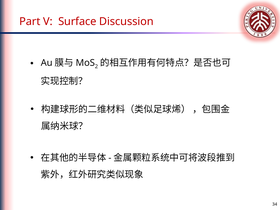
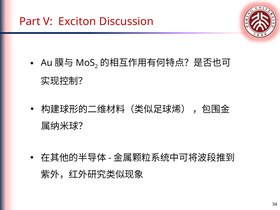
Surface: Surface -> Exciton
